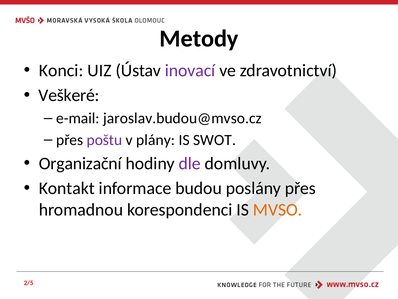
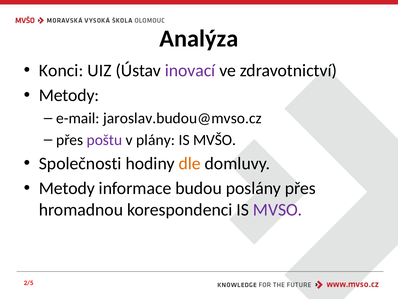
Metody: Metody -> Analýza
Veškeré at (69, 95): Veškeré -> Metody
SWOT: SWOT -> MVŠO
Organizační: Organizační -> Společnosti
dle colour: purple -> orange
Kontakt at (67, 188): Kontakt -> Metody
MVSO colour: orange -> purple
